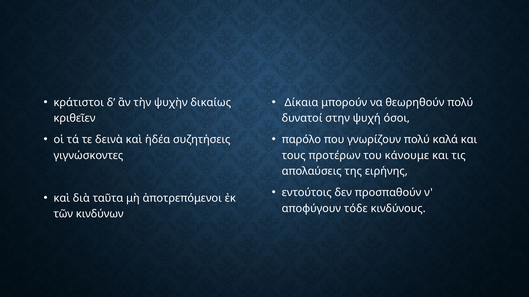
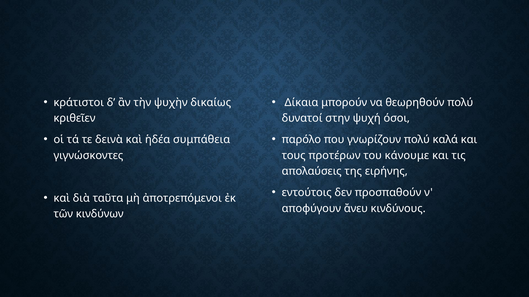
συζητήσεις: συζητήσεις -> συμπάθεια
τόδε: τόδε -> ἄνευ
